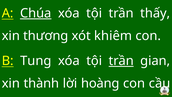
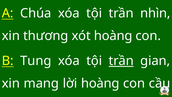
Chúa underline: present -> none
thấy: thấy -> nhìn
xót khiêm: khiêm -> hoàng
thành: thành -> mang
